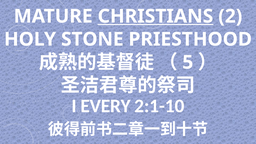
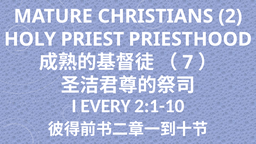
CHRISTIANS underline: present -> none
STONE: STONE -> PRIEST
5: 5 -> 7
